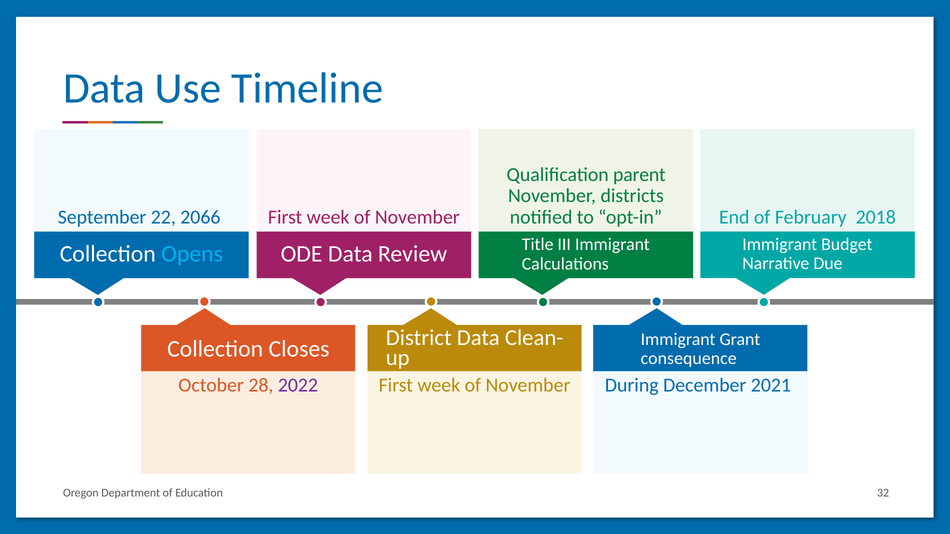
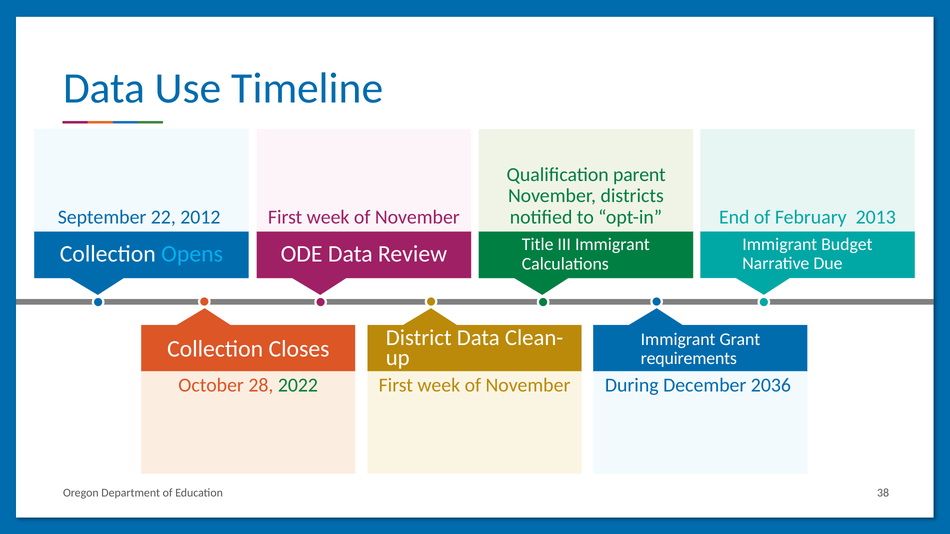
2018: 2018 -> 2013
2066: 2066 -> 2012
consequence: consequence -> requirements
2022 colour: purple -> green
2021: 2021 -> 2036
32: 32 -> 38
